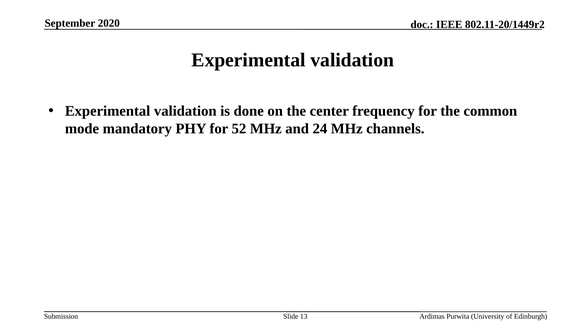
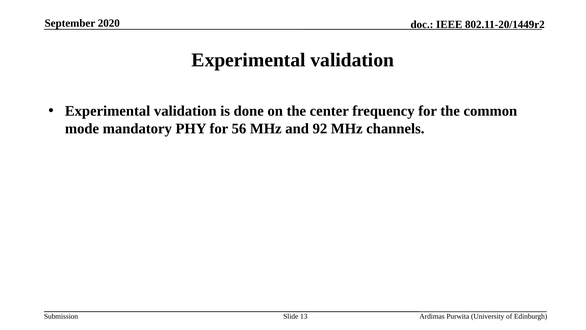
52: 52 -> 56
24: 24 -> 92
